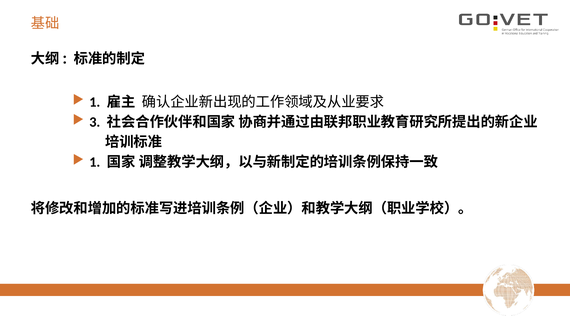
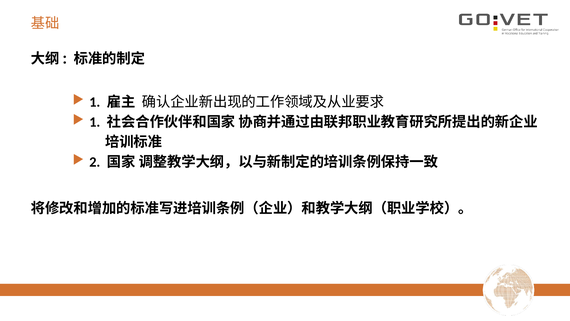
3 at (95, 122): 3 -> 1
1 at (95, 162): 1 -> 2
